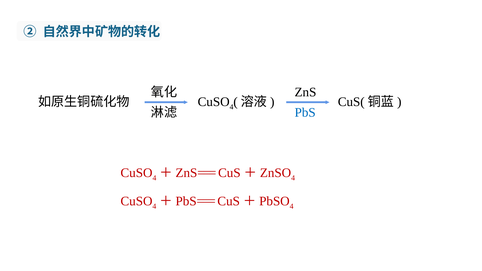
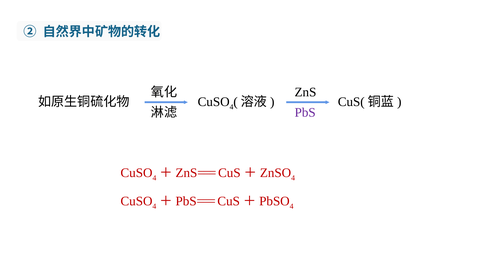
PbS colour: blue -> purple
